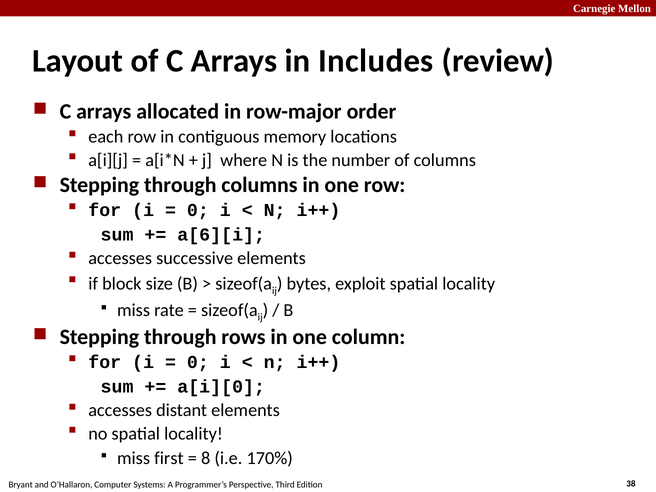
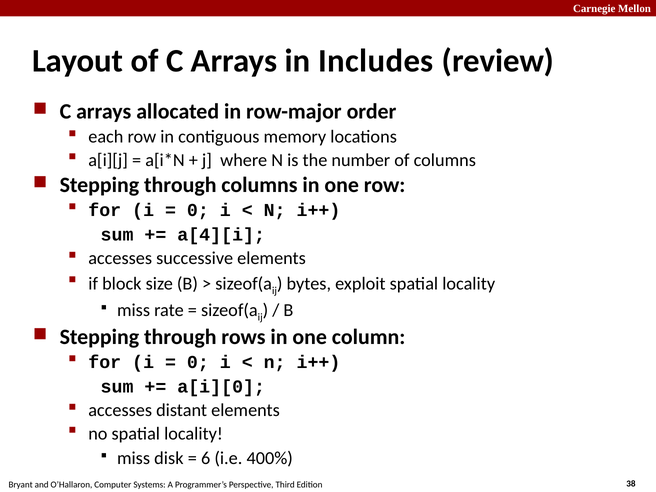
a[6][i: a[6][i -> a[4][i
first: first -> disk
8: 8 -> 6
170%: 170% -> 400%
